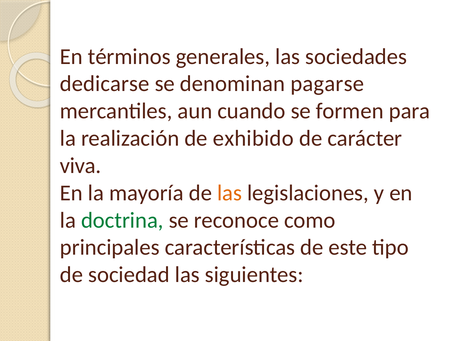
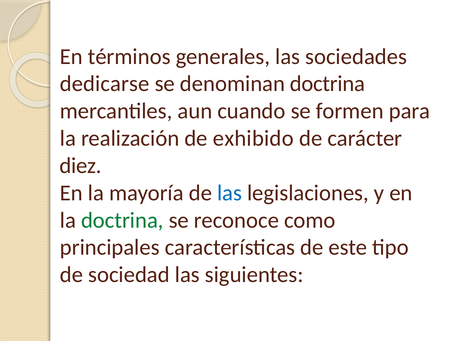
denominan pagarse: pagarse -> doctrina
viva: viva -> diez
las at (230, 193) colour: orange -> blue
